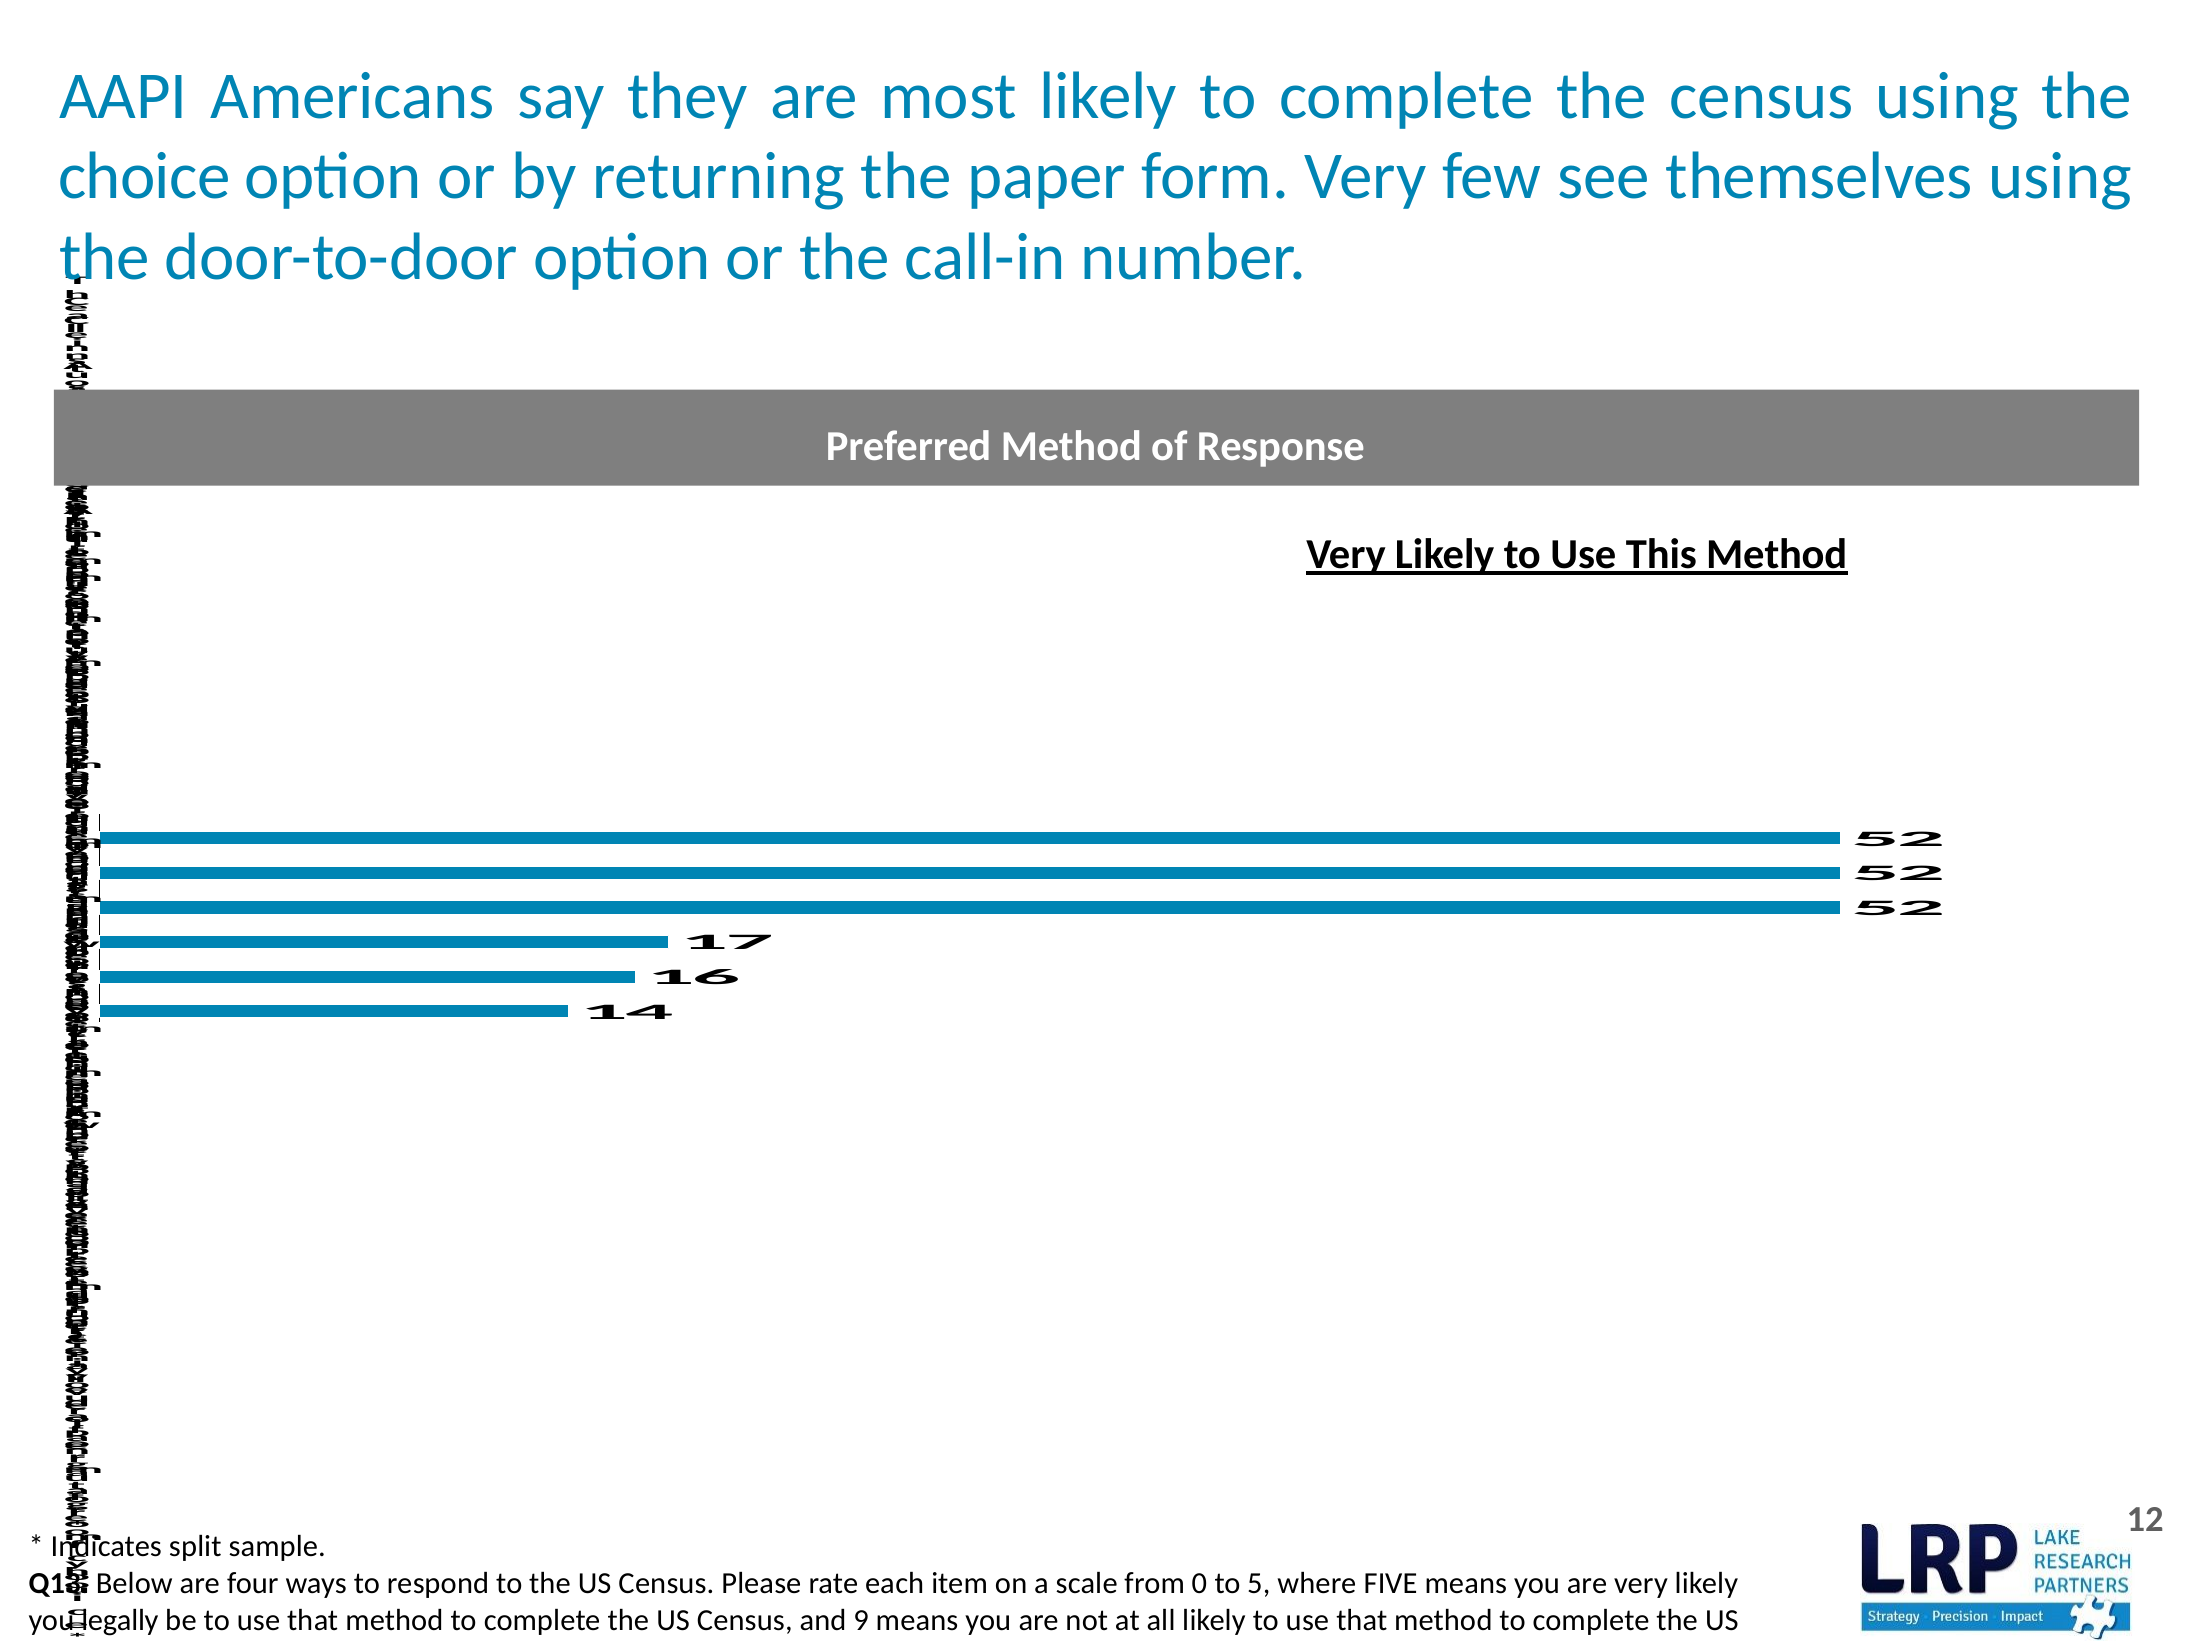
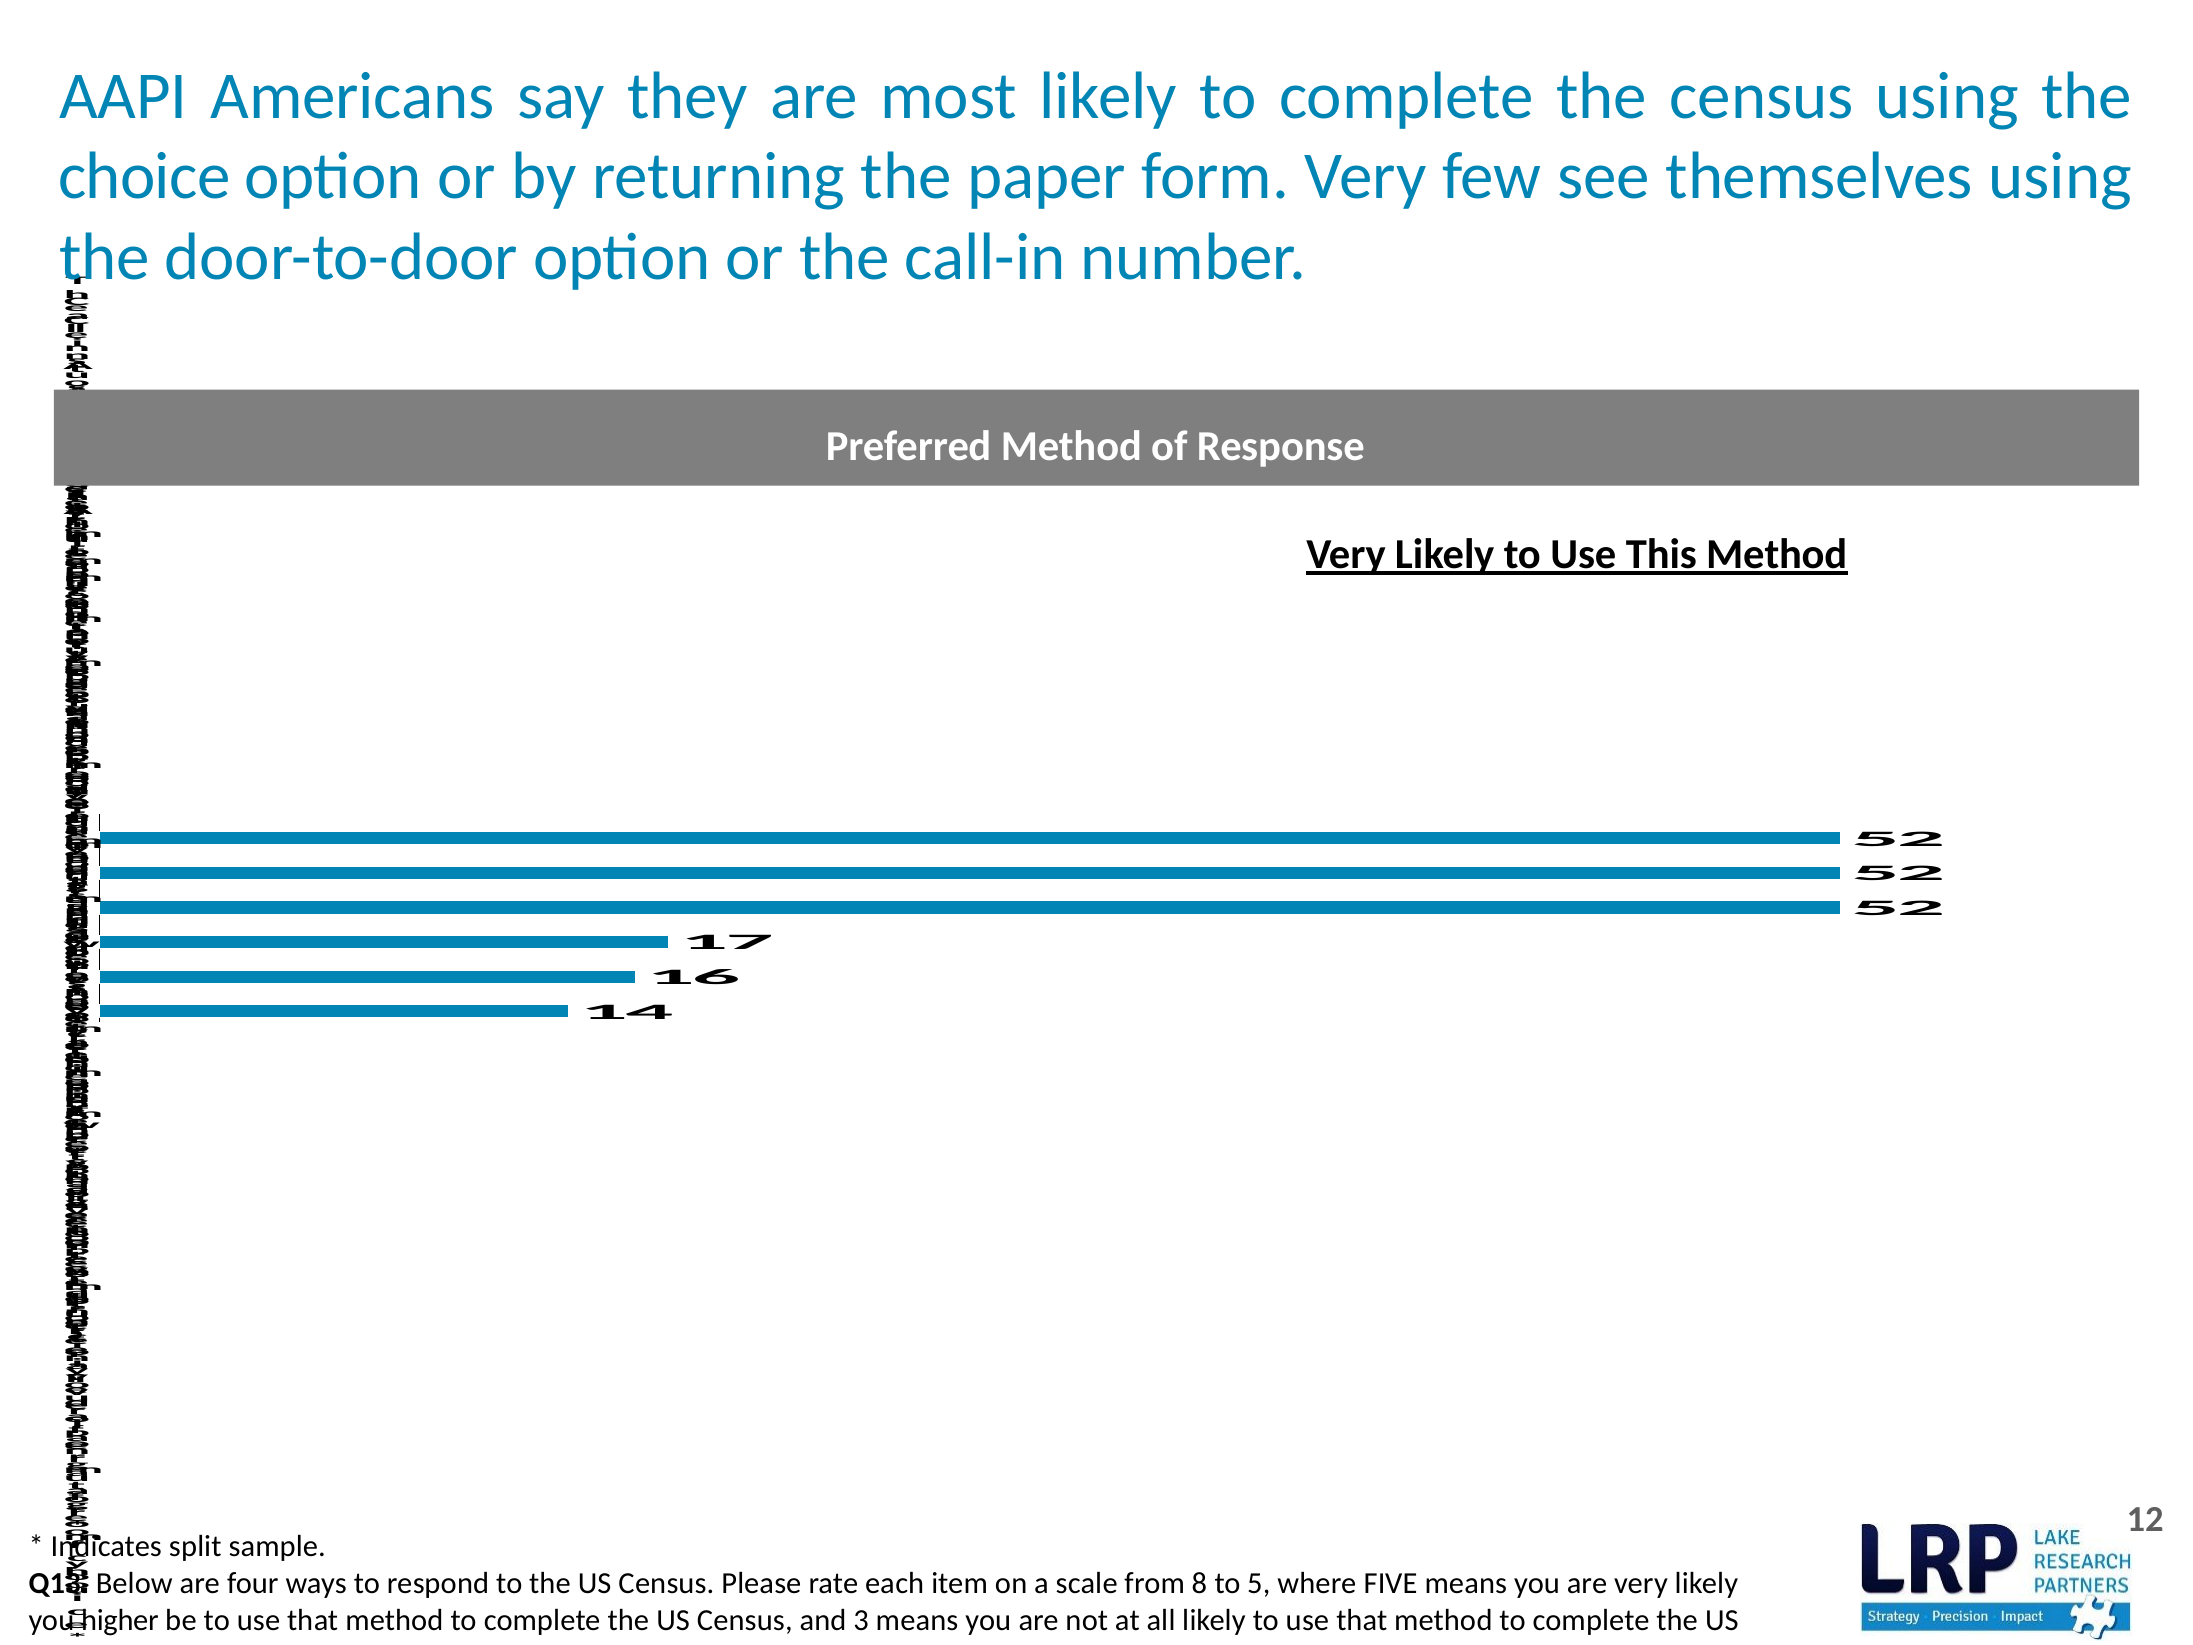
0: 0 -> 8
legally: legally -> higher
9: 9 -> 3
